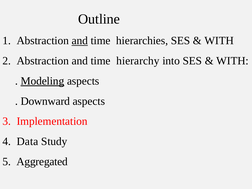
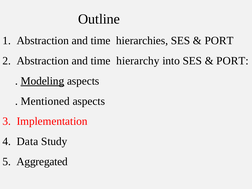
and at (80, 41) underline: present -> none
WITH at (219, 41): WITH -> PORT
WITH at (232, 61): WITH -> PORT
Downward: Downward -> Mentioned
